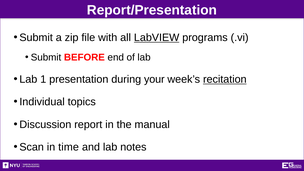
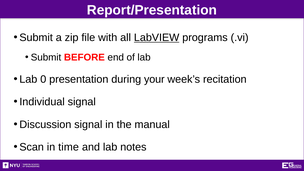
1: 1 -> 0
recitation underline: present -> none
Individual topics: topics -> signal
Discussion report: report -> signal
